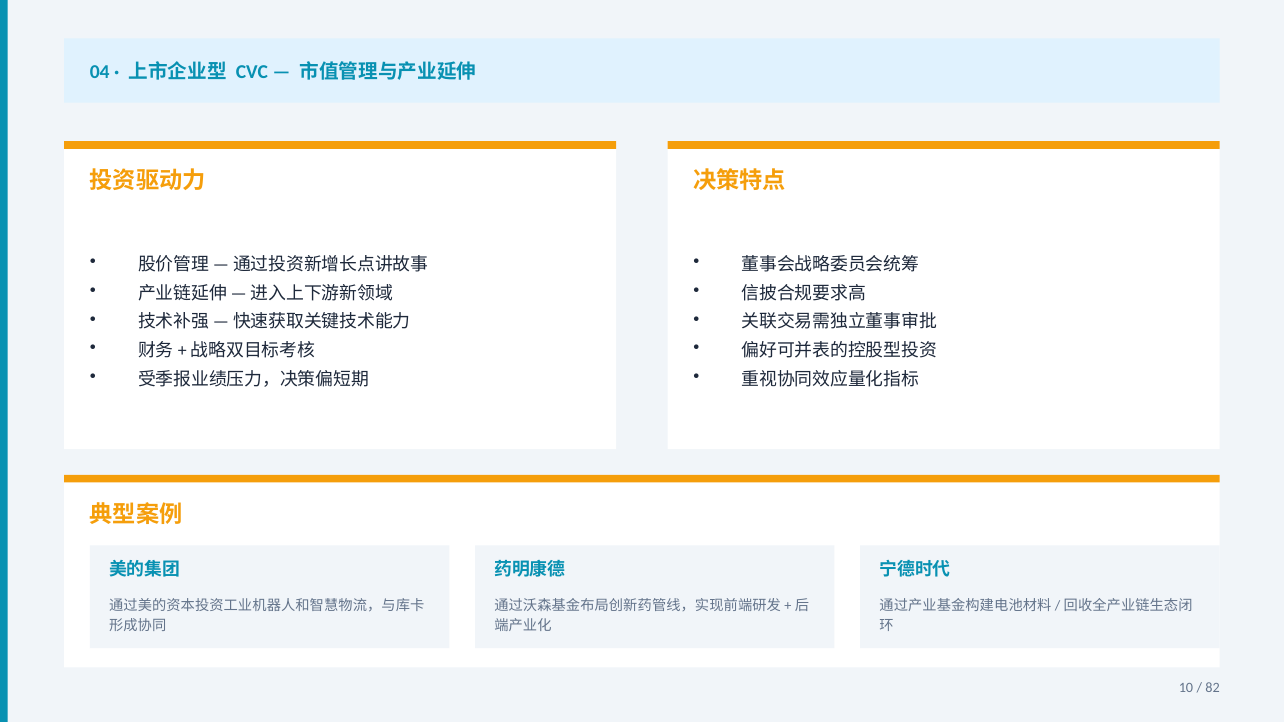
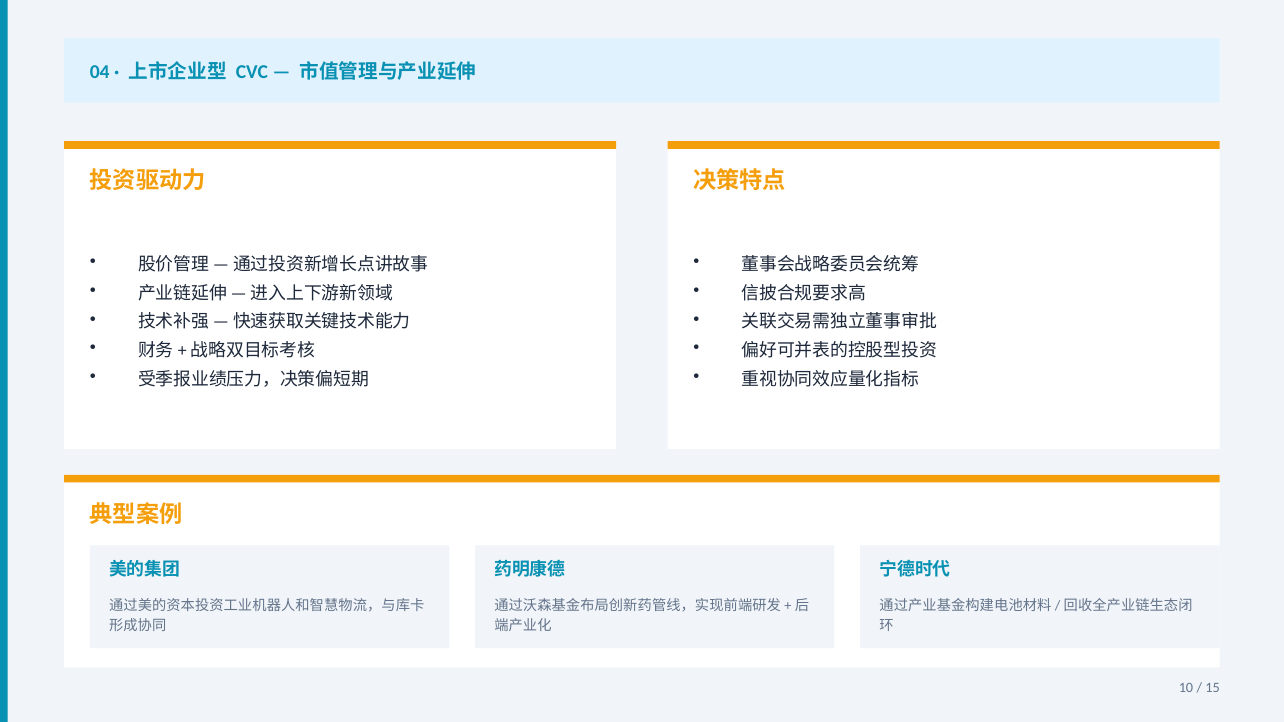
82: 82 -> 15
